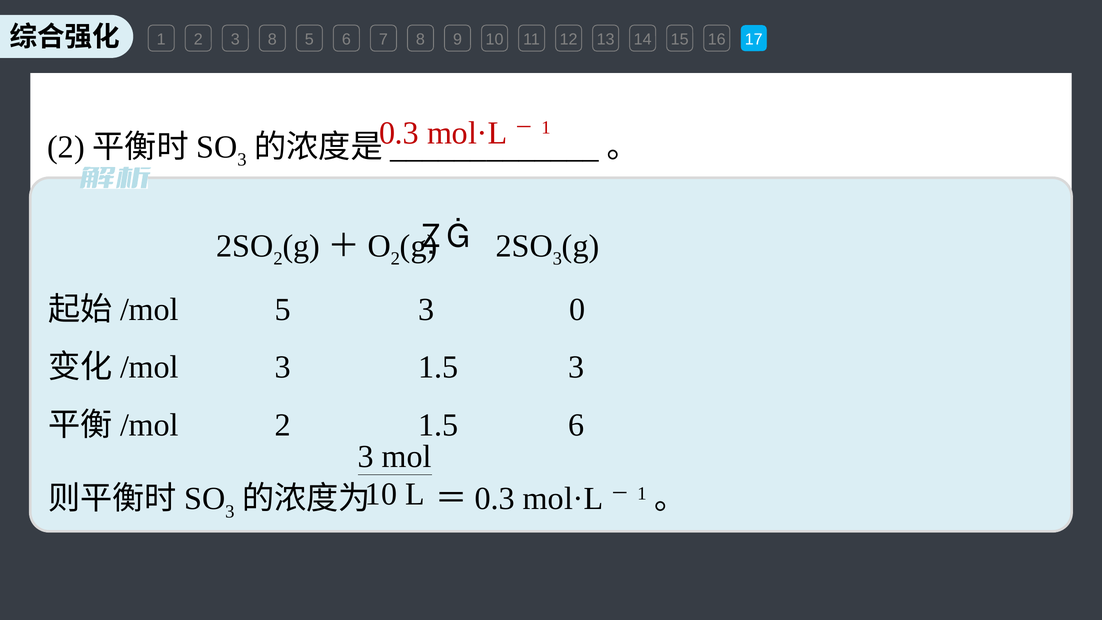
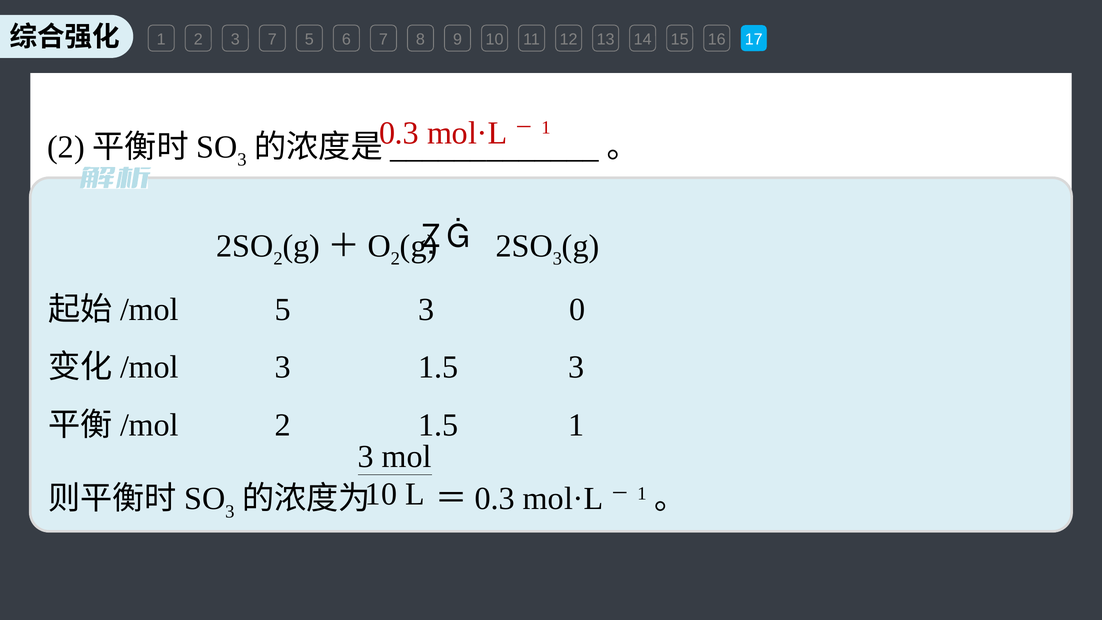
3 8: 8 -> 7
1.5 6: 6 -> 1
